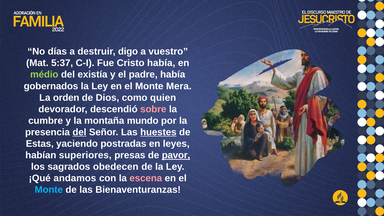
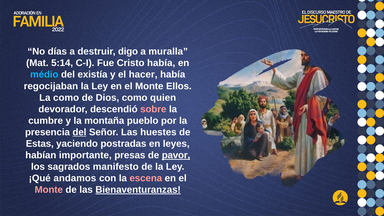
vuestro: vuestro -> muralla
5:37: 5:37 -> 5:14
médio colour: light green -> light blue
padre: padre -> hacer
gobernados: gobernados -> regocijaban
Mera: Mera -> Ellos
La orden: orden -> como
mundo: mundo -> pueblo
huestes underline: present -> none
superiores: superiores -> importante
obedecen: obedecen -> manifesto
Monte at (49, 190) colour: light blue -> pink
Bienaventuranzas underline: none -> present
